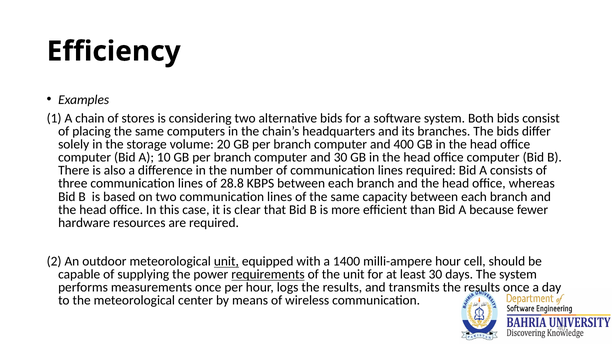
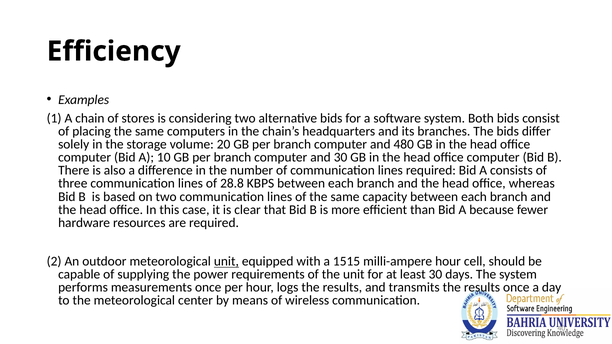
400: 400 -> 480
1400: 1400 -> 1515
requirements underline: present -> none
